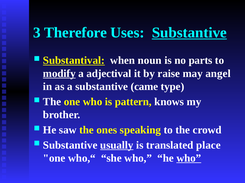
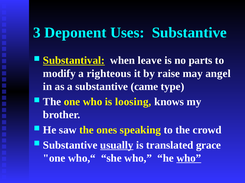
Therefore: Therefore -> Deponent
Substantive at (189, 33) underline: present -> none
noun: noun -> leave
modify underline: present -> none
adjectival: adjectival -> righteous
pattern: pattern -> loosing
place: place -> grace
